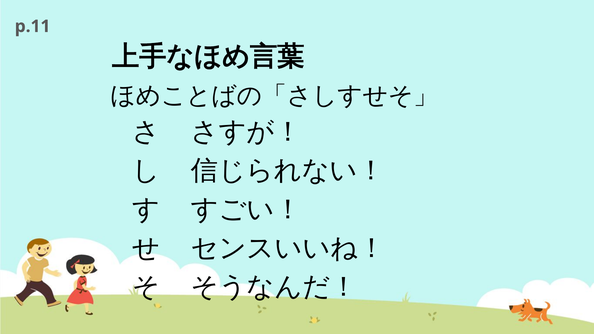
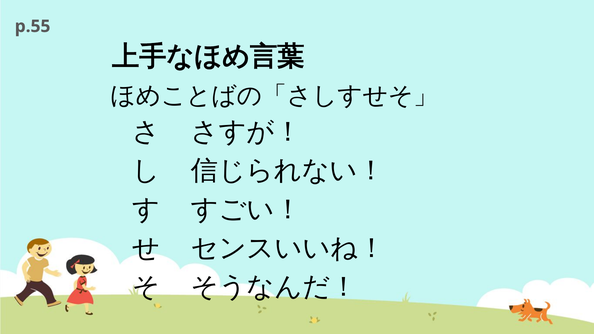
p.11: p.11 -> p.55
